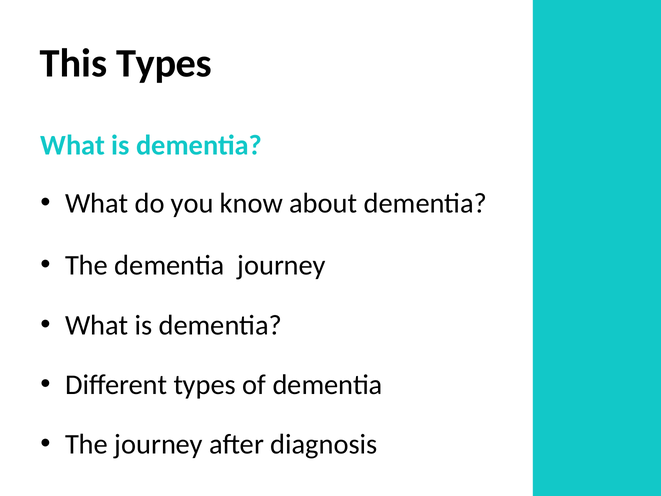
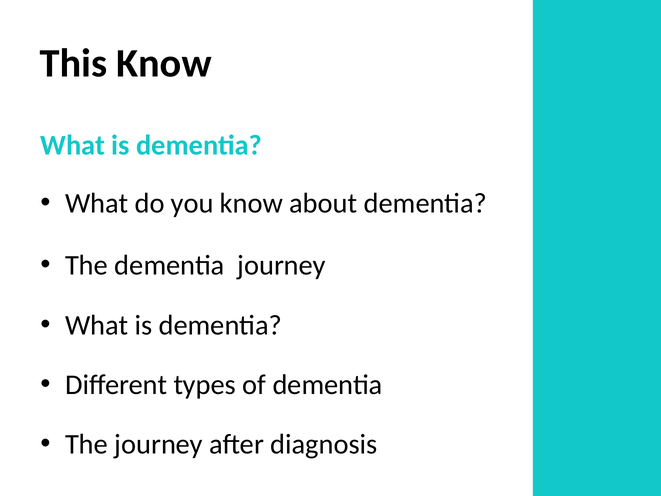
This Types: Types -> Know
